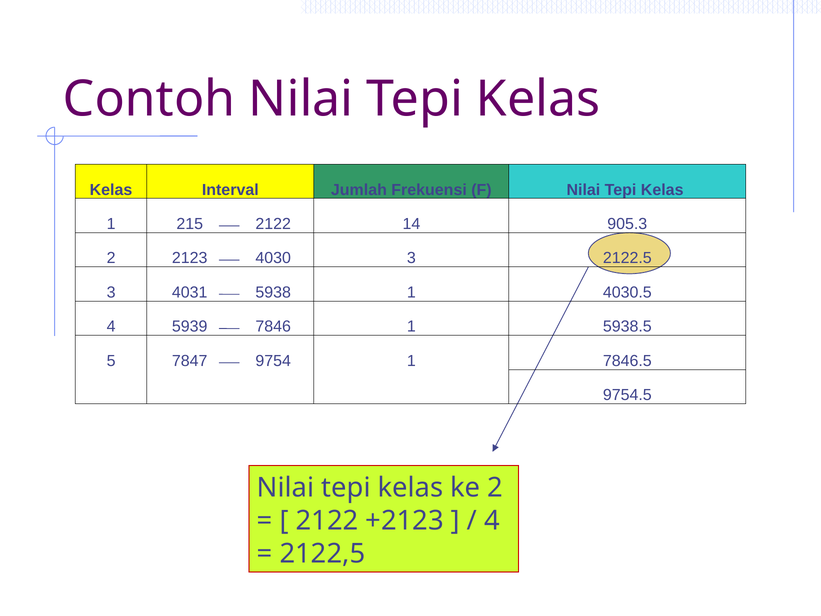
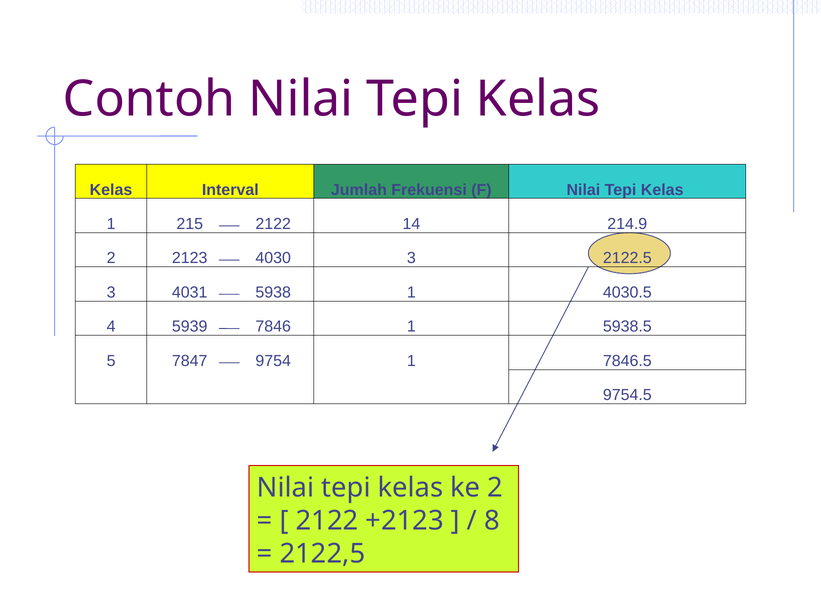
905.3: 905.3 -> 214.9
4 at (492, 520): 4 -> 8
